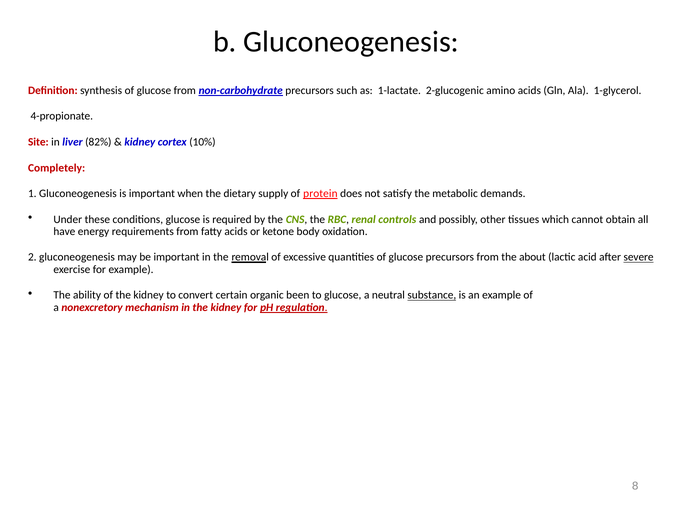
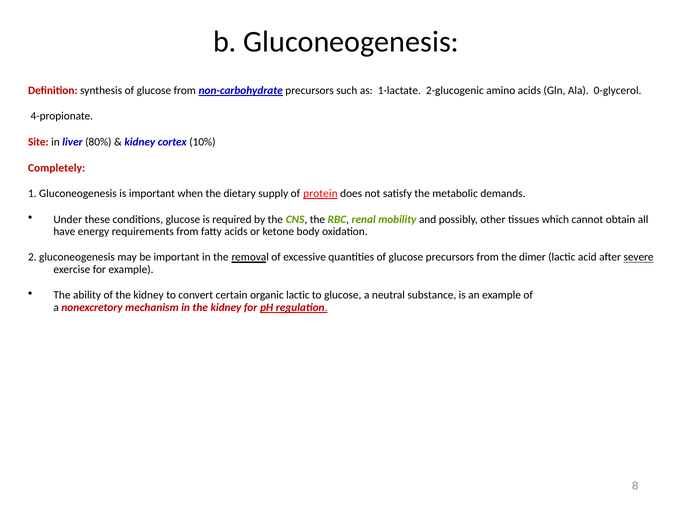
1-glycerol: 1-glycerol -> 0-glycerol
82%: 82% -> 80%
controls: controls -> mobility
about: about -> dimer
organic been: been -> lactic
substance underline: present -> none
